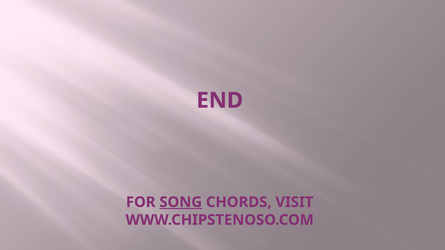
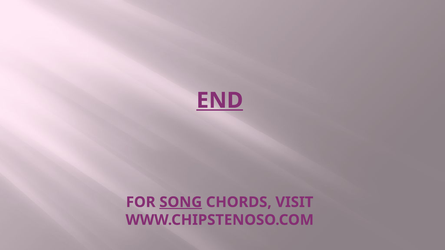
END underline: none -> present
